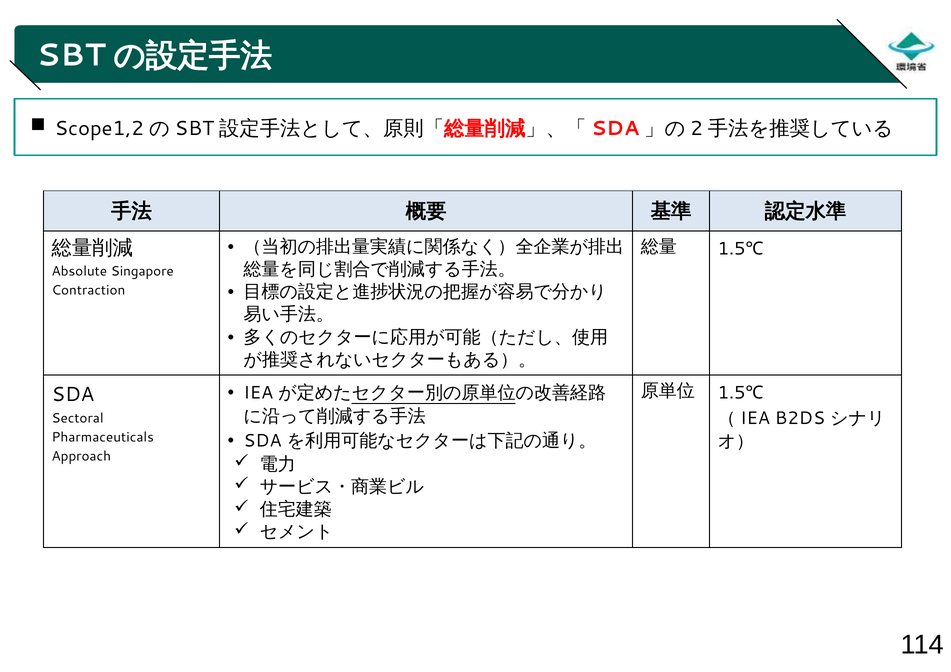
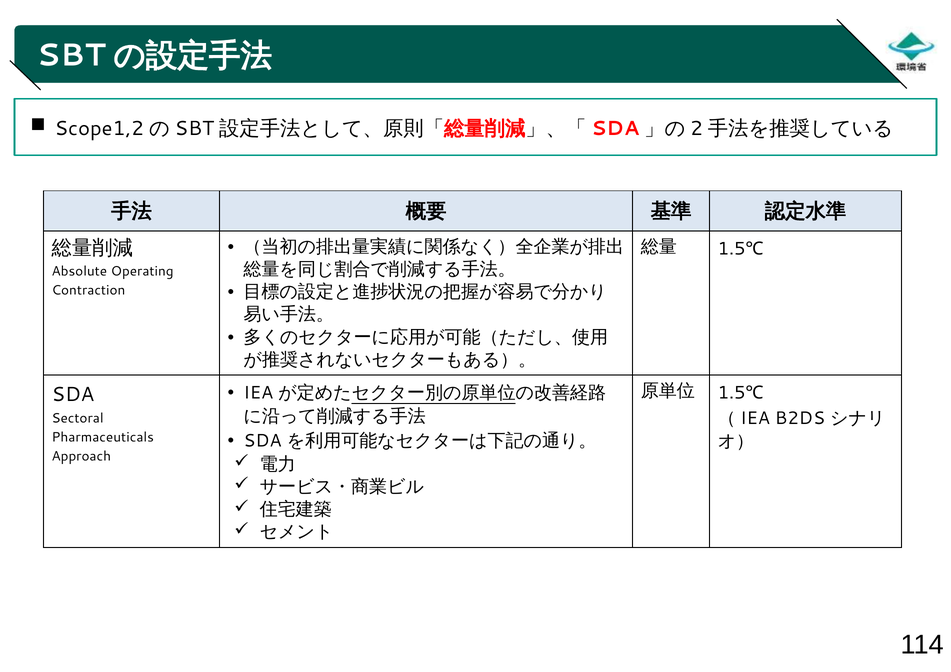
Singapore: Singapore -> Operating
